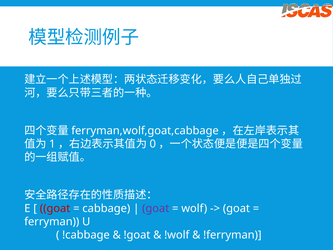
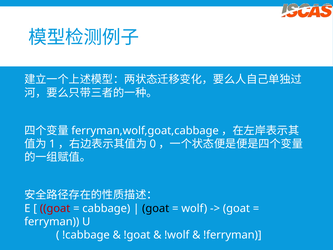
goat at (156, 208) colour: purple -> black
